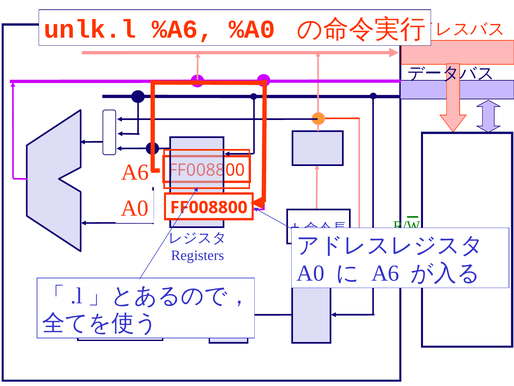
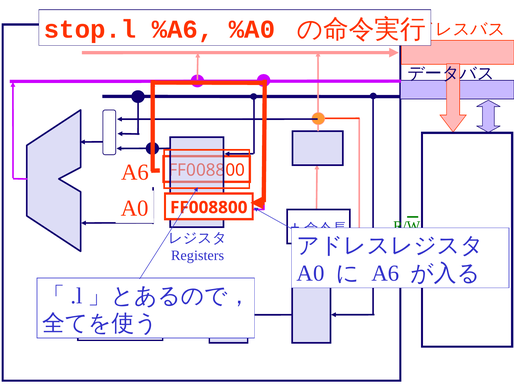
unlk.l: unlk.l -> stop.l
